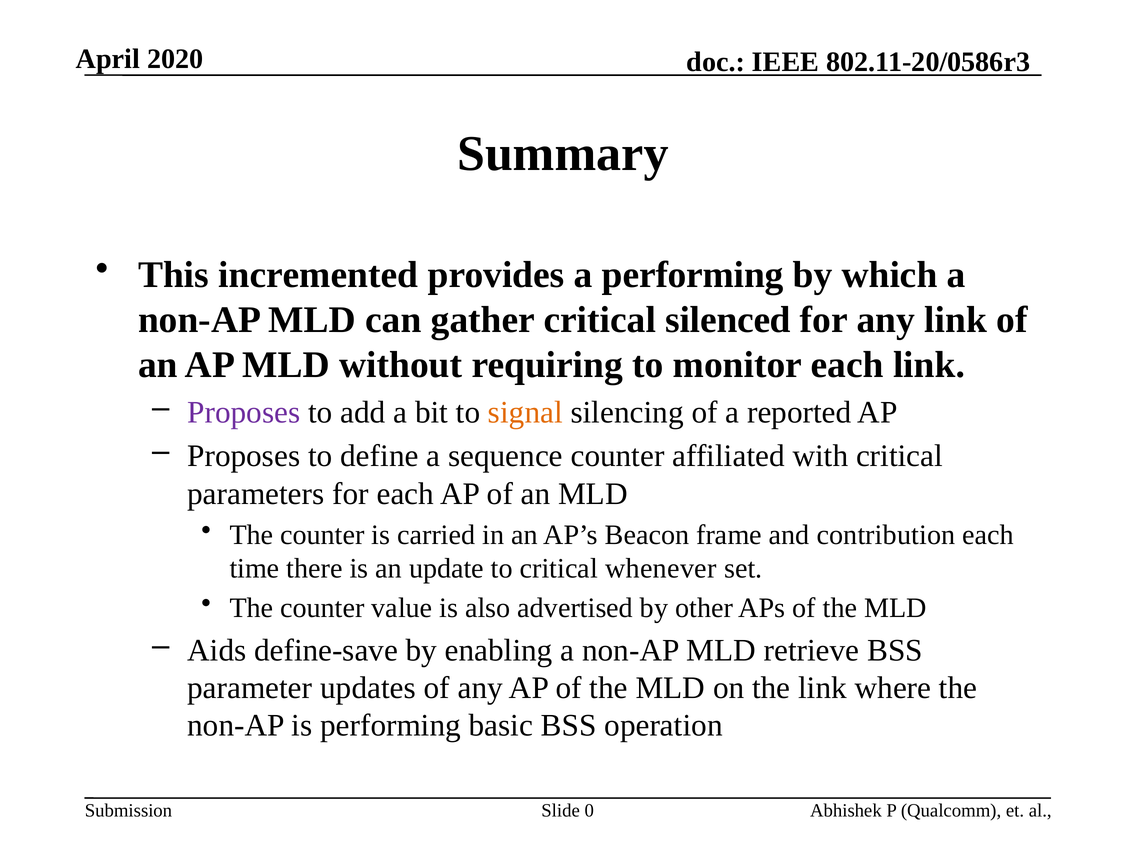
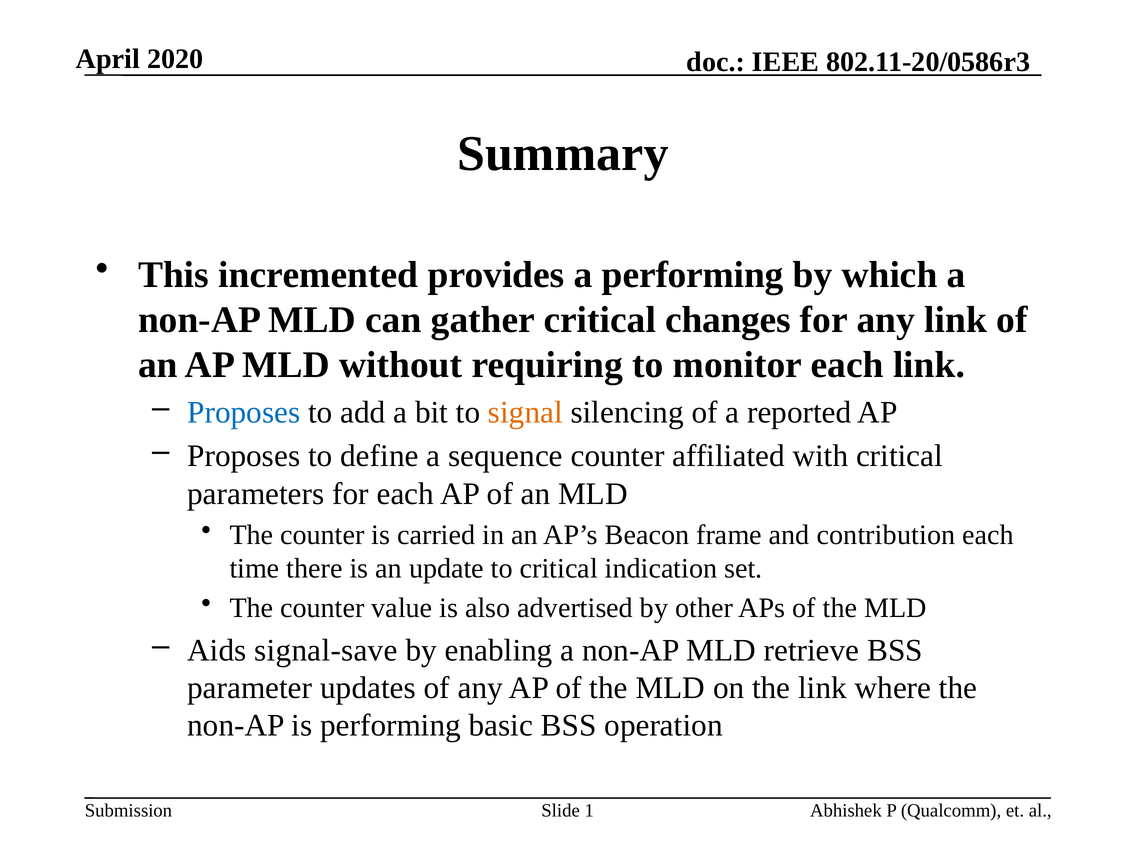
silenced: silenced -> changes
Proposes at (244, 412) colour: purple -> blue
whenever: whenever -> indication
define-save: define-save -> signal-save
0: 0 -> 1
